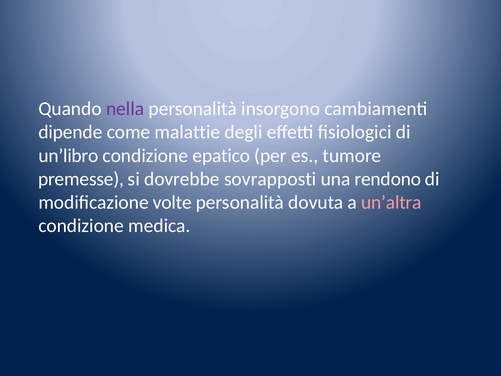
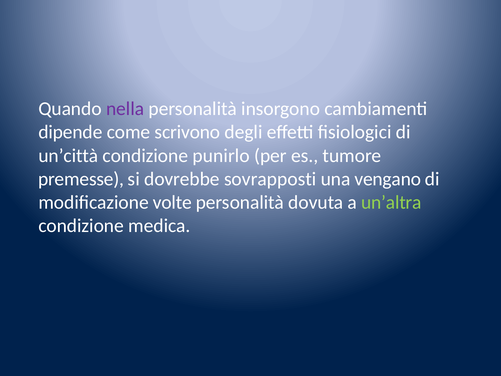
malattie: malattie -> scrivono
un’libro: un’libro -> un’città
epatico: epatico -> punirlo
rendono: rendono -> vengano
un’altra colour: pink -> light green
